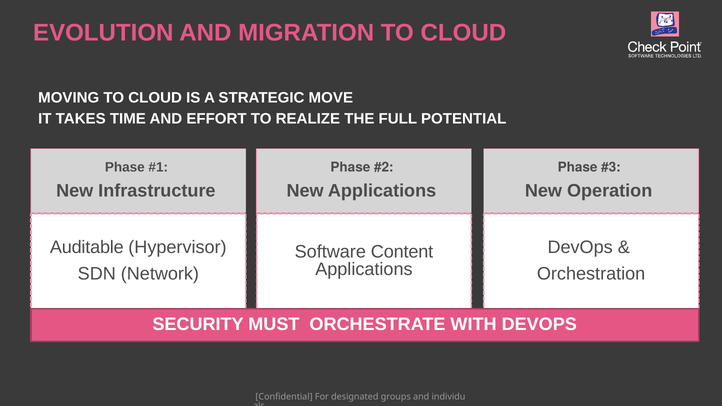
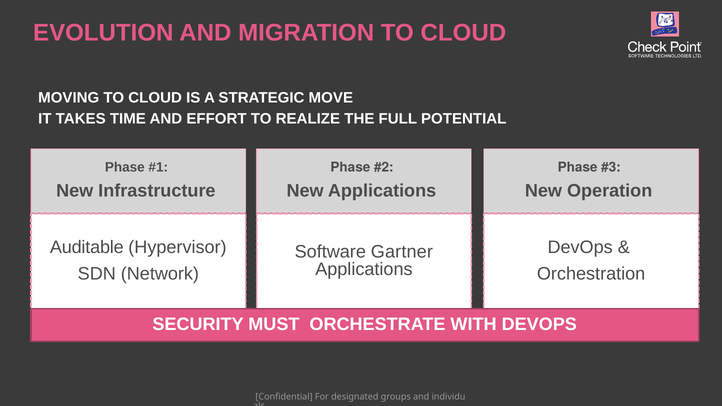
Content: Content -> Gartner
